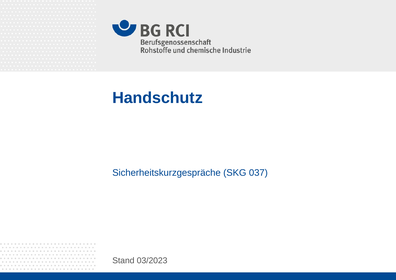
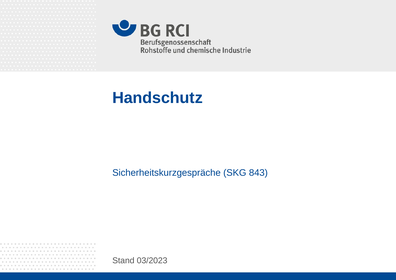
037: 037 -> 843
